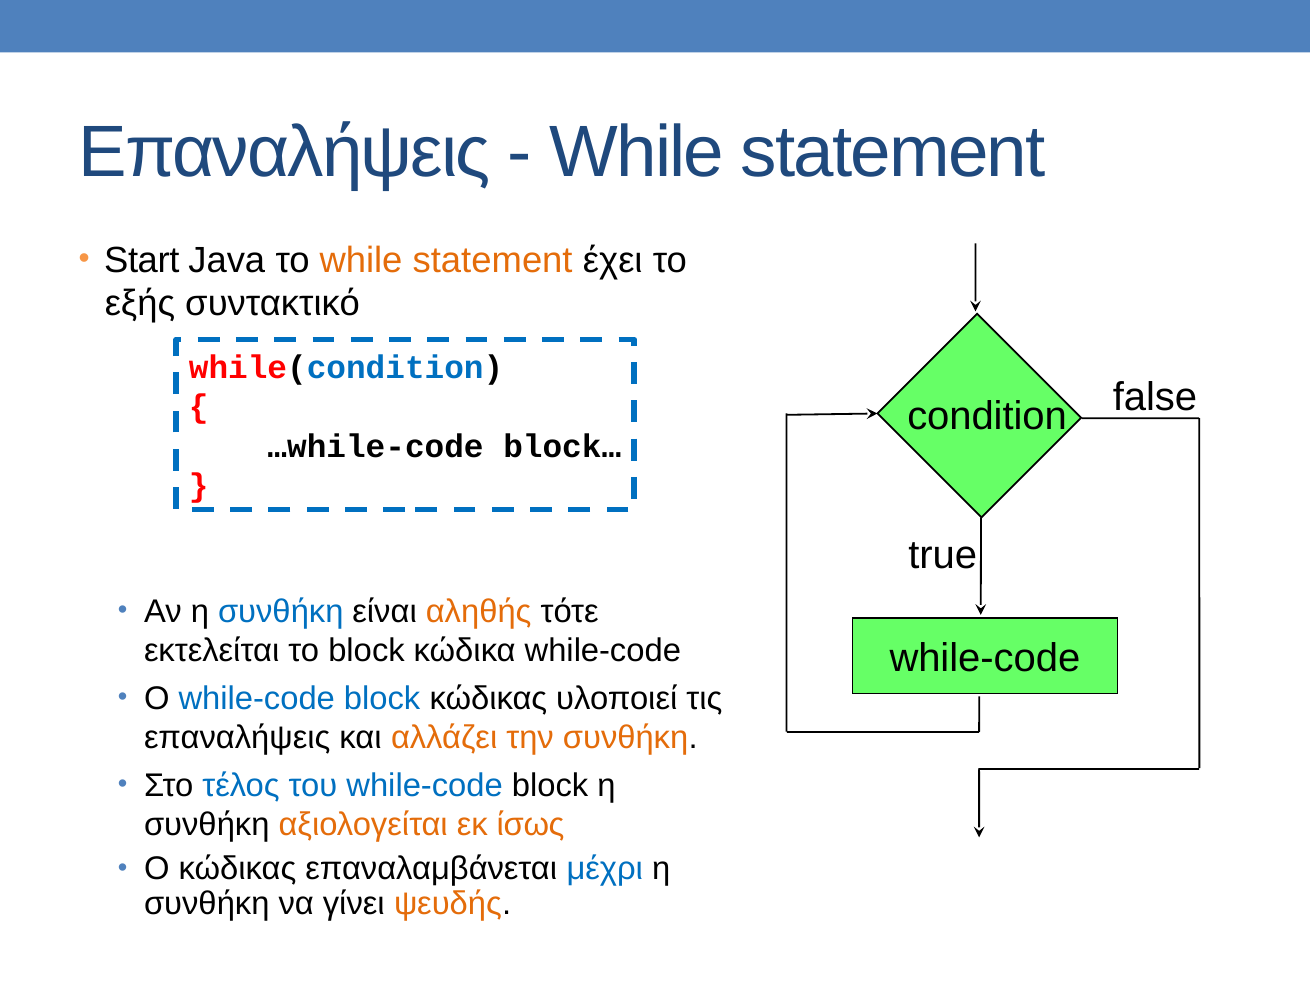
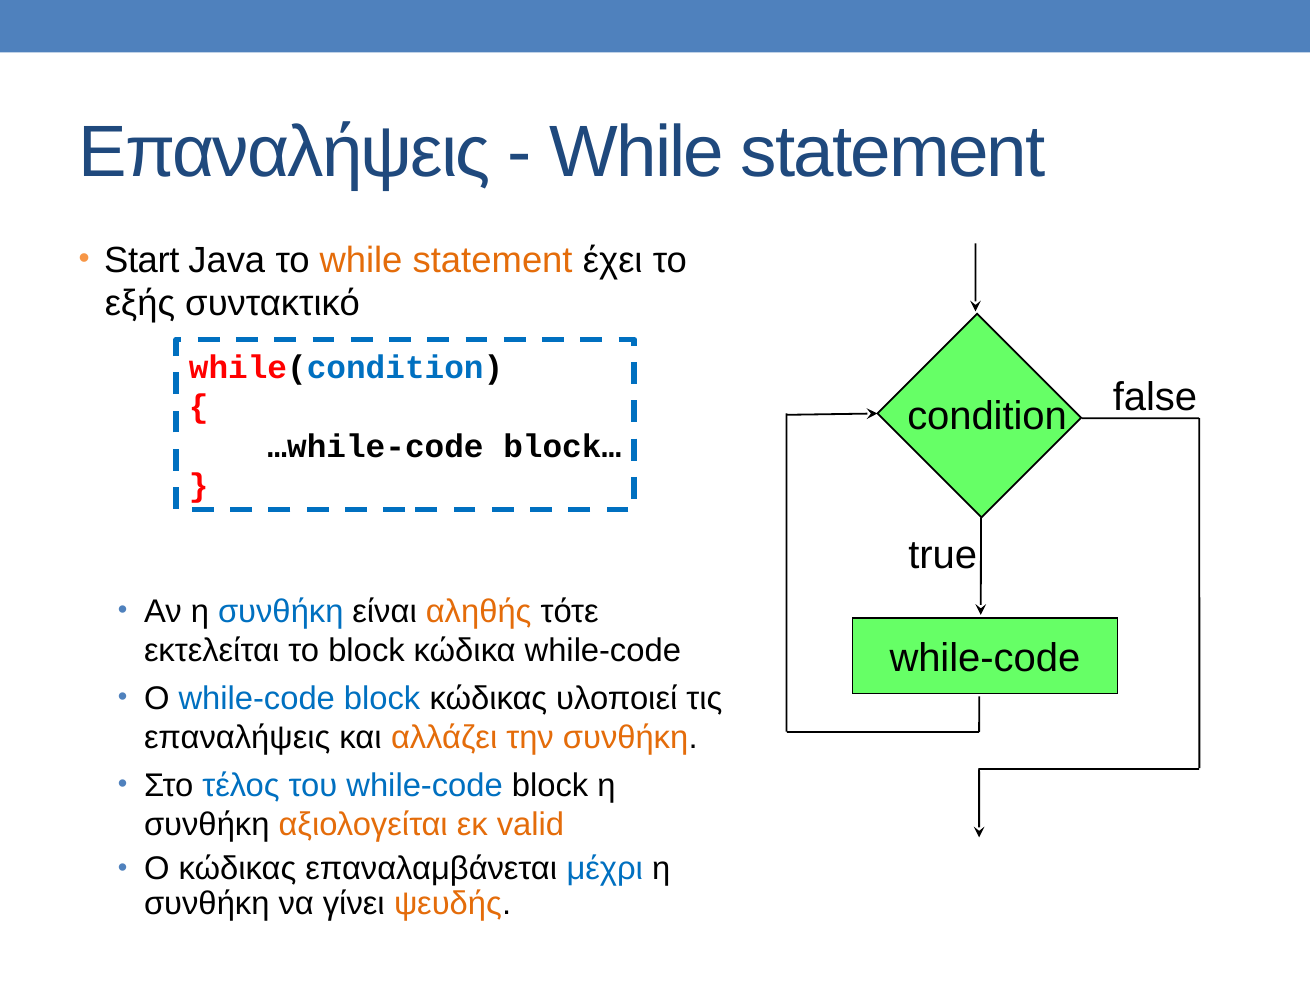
ίσως: ίσως -> valid
